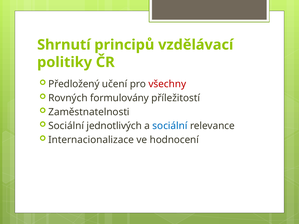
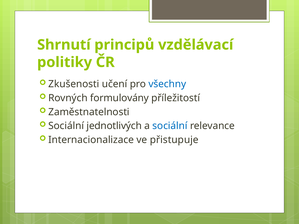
Předložený: Předložený -> Zkušenosti
všechny colour: red -> blue
hodnocení: hodnocení -> přistupuje
